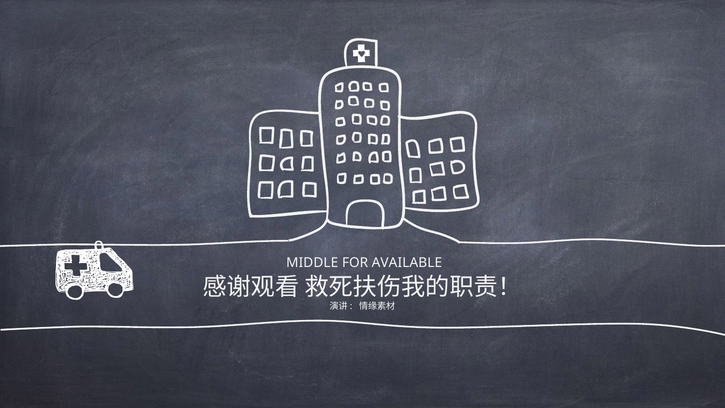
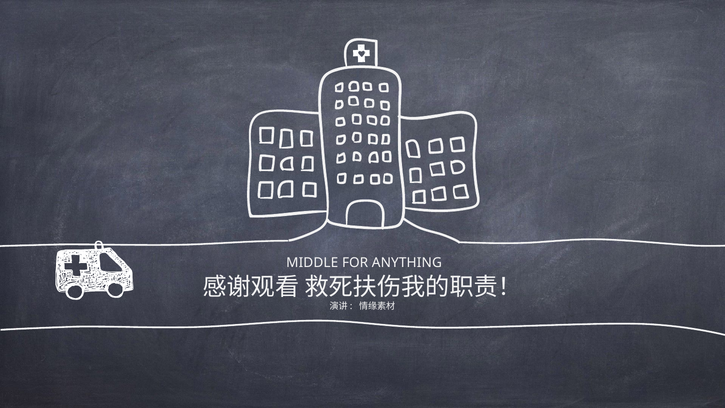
AVAILABLE: AVAILABLE -> ANYTHING
